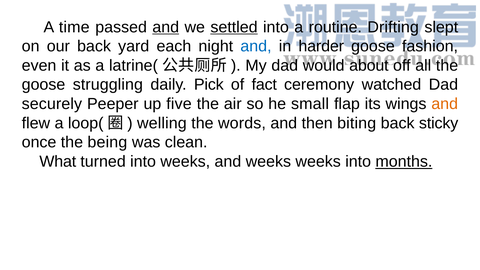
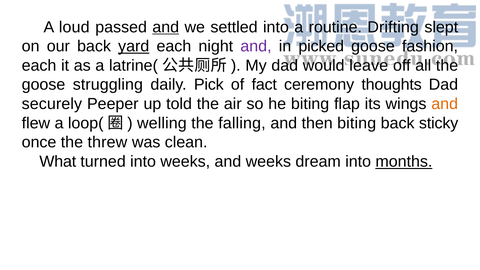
time: time -> loud
settled underline: present -> none
yard underline: none -> present
and at (256, 46) colour: blue -> purple
harder: harder -> picked
even at (39, 66): even -> each
about: about -> leave
watched: watched -> thoughts
five: five -> told
he small: small -> biting
words: words -> falling
being: being -> threw
weeks weeks: weeks -> dream
